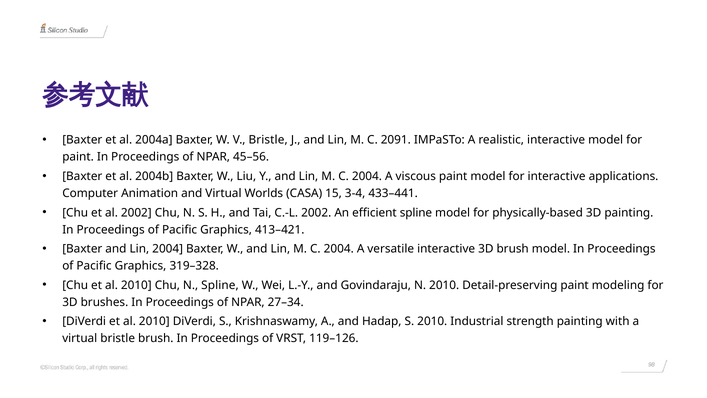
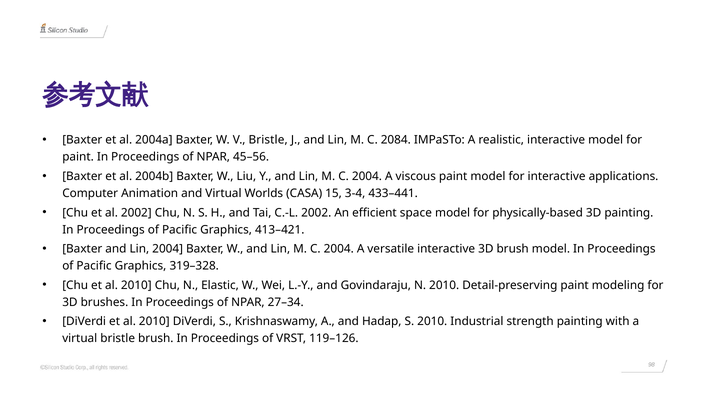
2091: 2091 -> 2084
efficient spline: spline -> space
N Spline: Spline -> Elastic
